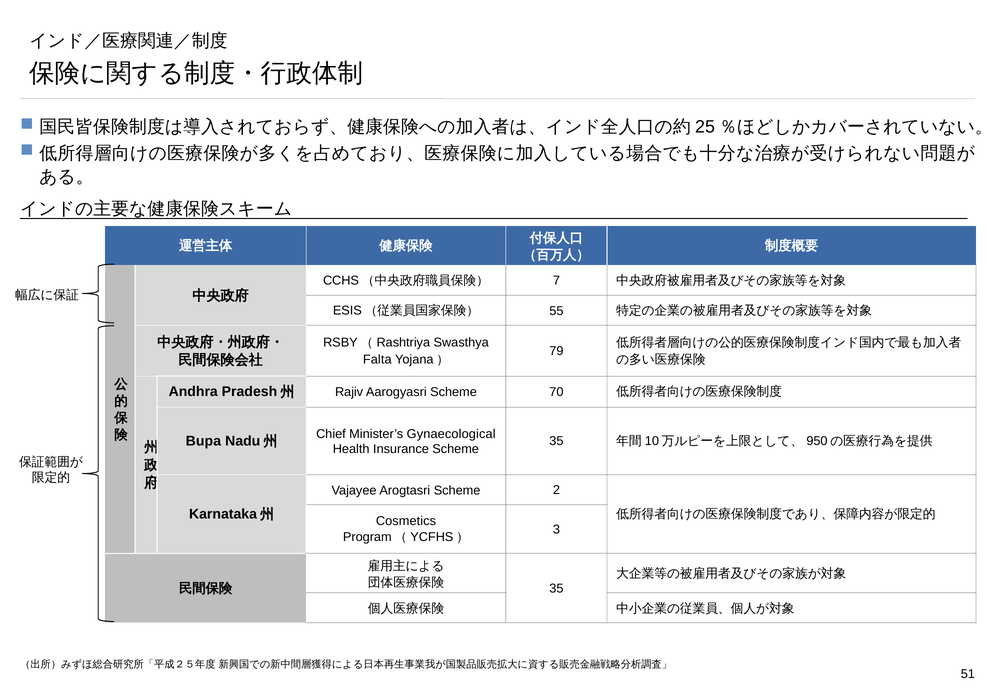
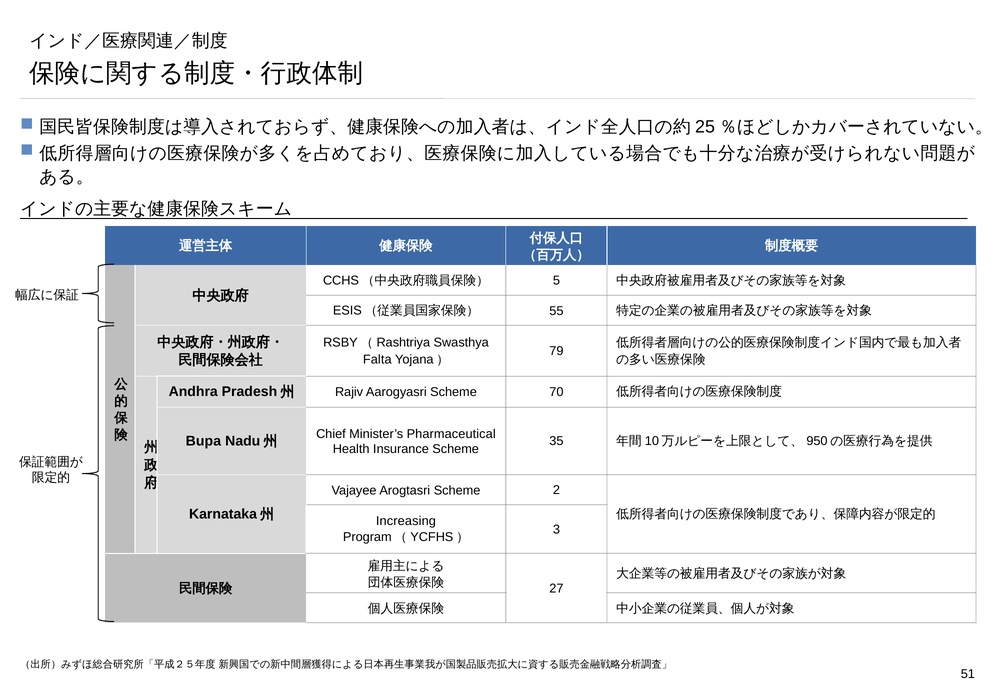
7: 7 -> 5
Gynaecological: Gynaecological -> Pharmaceutical
Cosmetics: Cosmetics -> Increasing
35 at (556, 589): 35 -> 27
